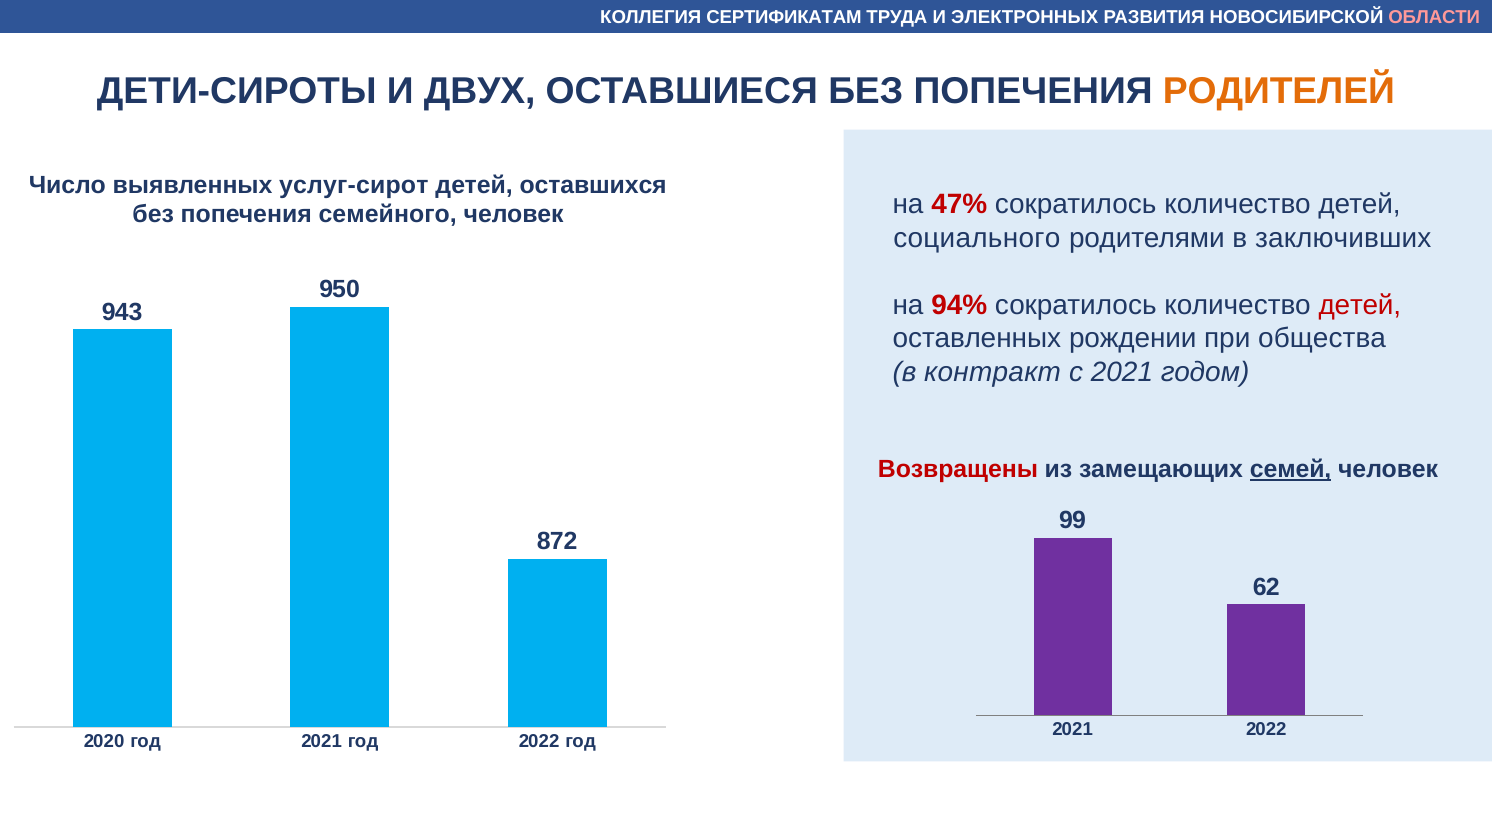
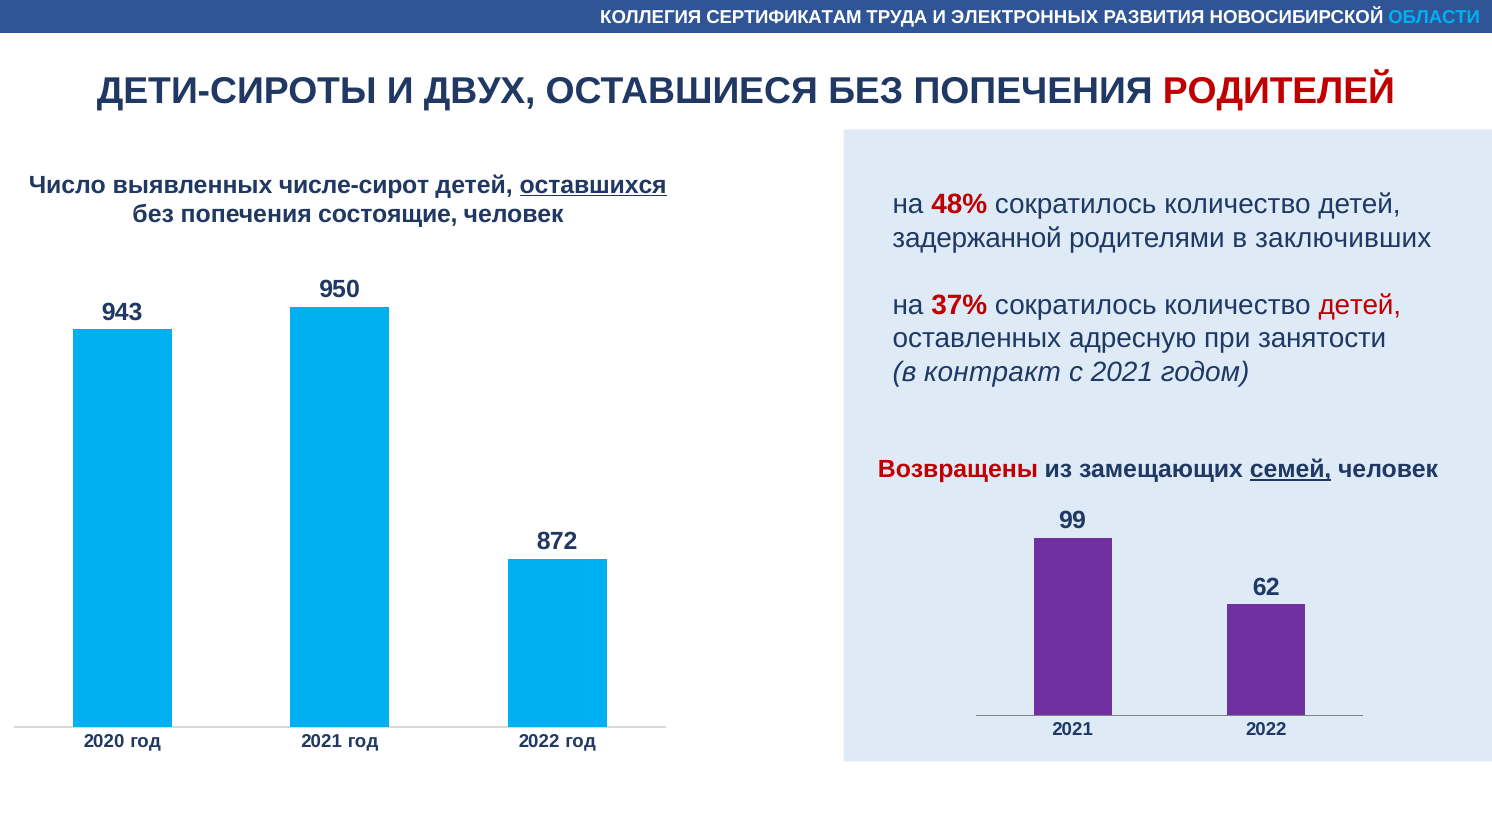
ОБЛАСТИ colour: pink -> light blue
РОДИТЕЛЕЙ colour: orange -> red
услуг-сирот: услуг-сирот -> числе-сирот
оставшихся underline: none -> present
47%: 47% -> 48%
семейного: семейного -> состоящие
социального: социального -> задержанной
94%: 94% -> 37%
рождении: рождении -> адресную
общества: общества -> занятости
